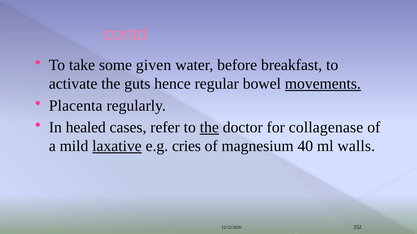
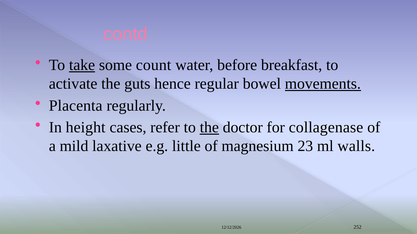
take underline: none -> present
given: given -> count
healed: healed -> height
laxative underline: present -> none
cries: cries -> little
40: 40 -> 23
